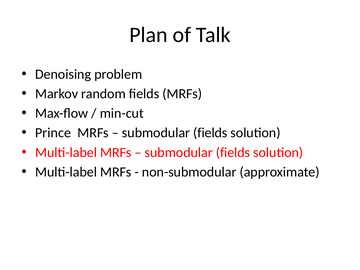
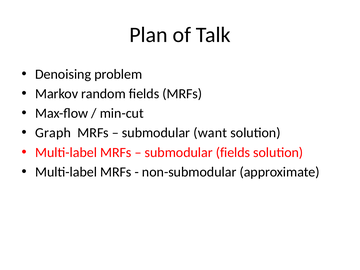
Prince: Prince -> Graph
fields at (210, 133): fields -> want
